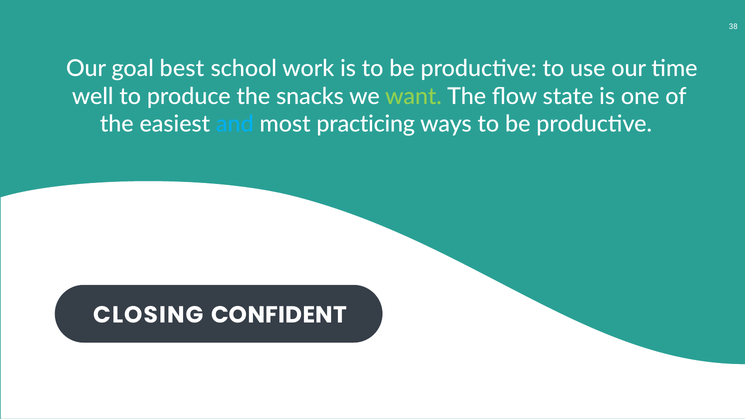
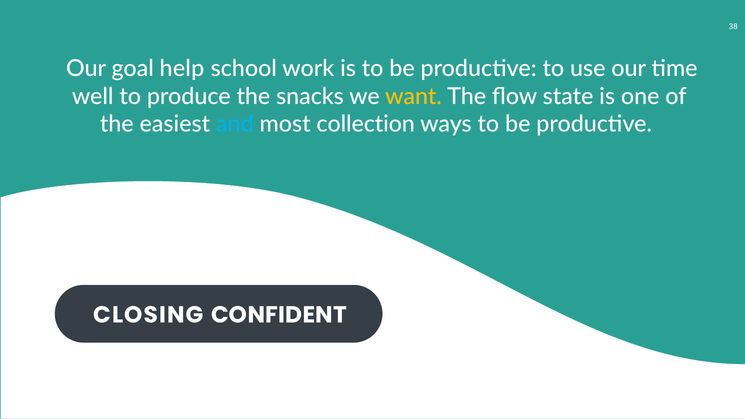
best: best -> help
want colour: light green -> yellow
practicing: practicing -> collection
